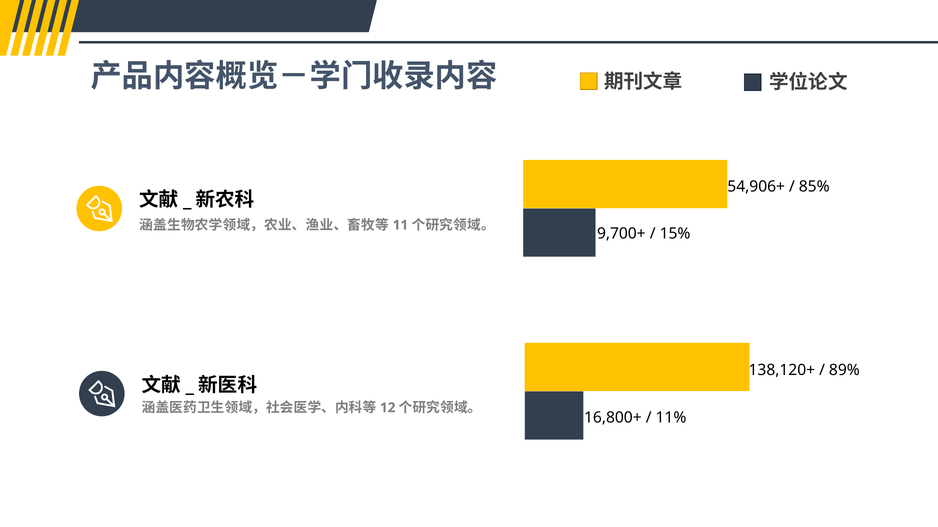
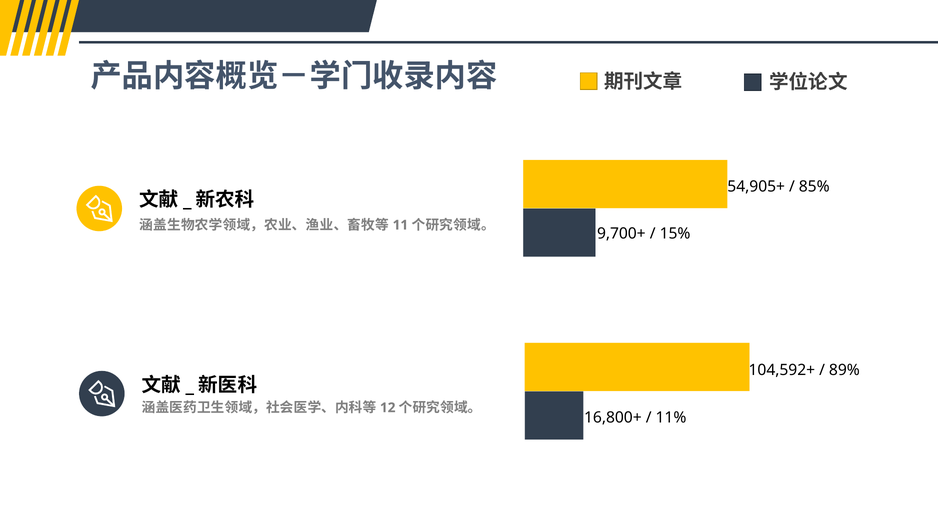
54,906+: 54,906+ -> 54,905+
138,120+: 138,120+ -> 104,592+
